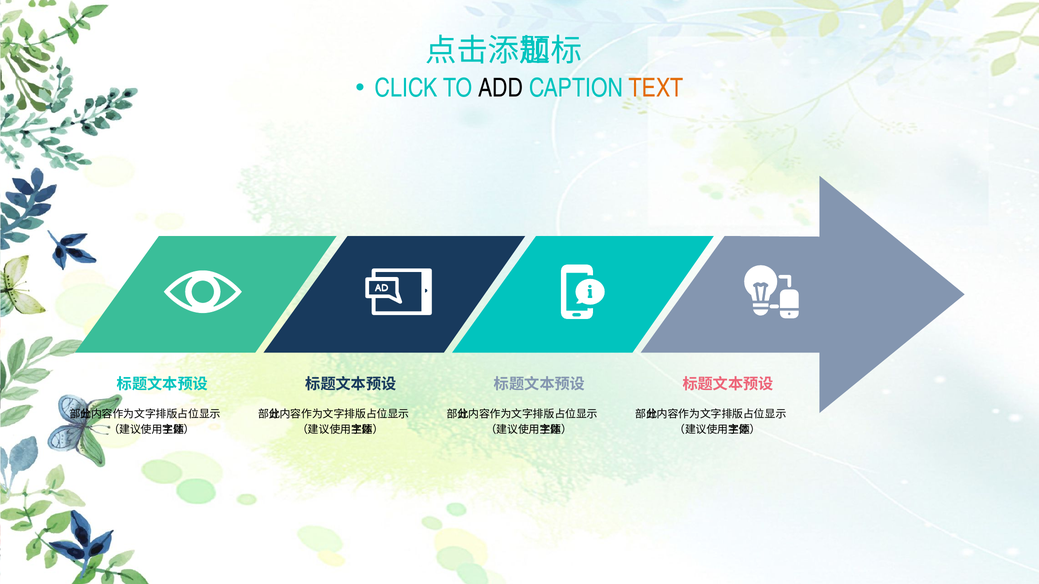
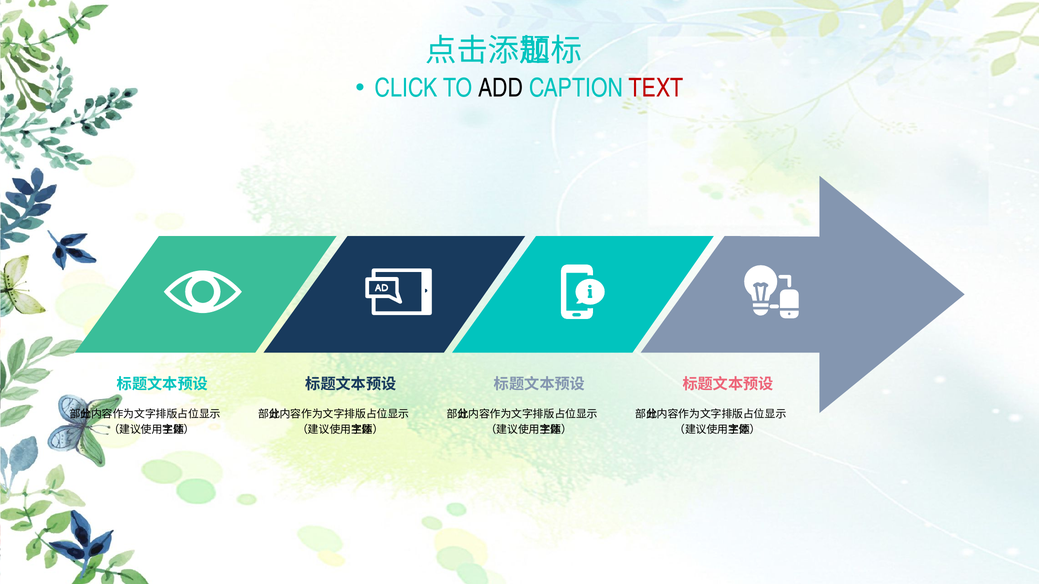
TEXT colour: orange -> red
